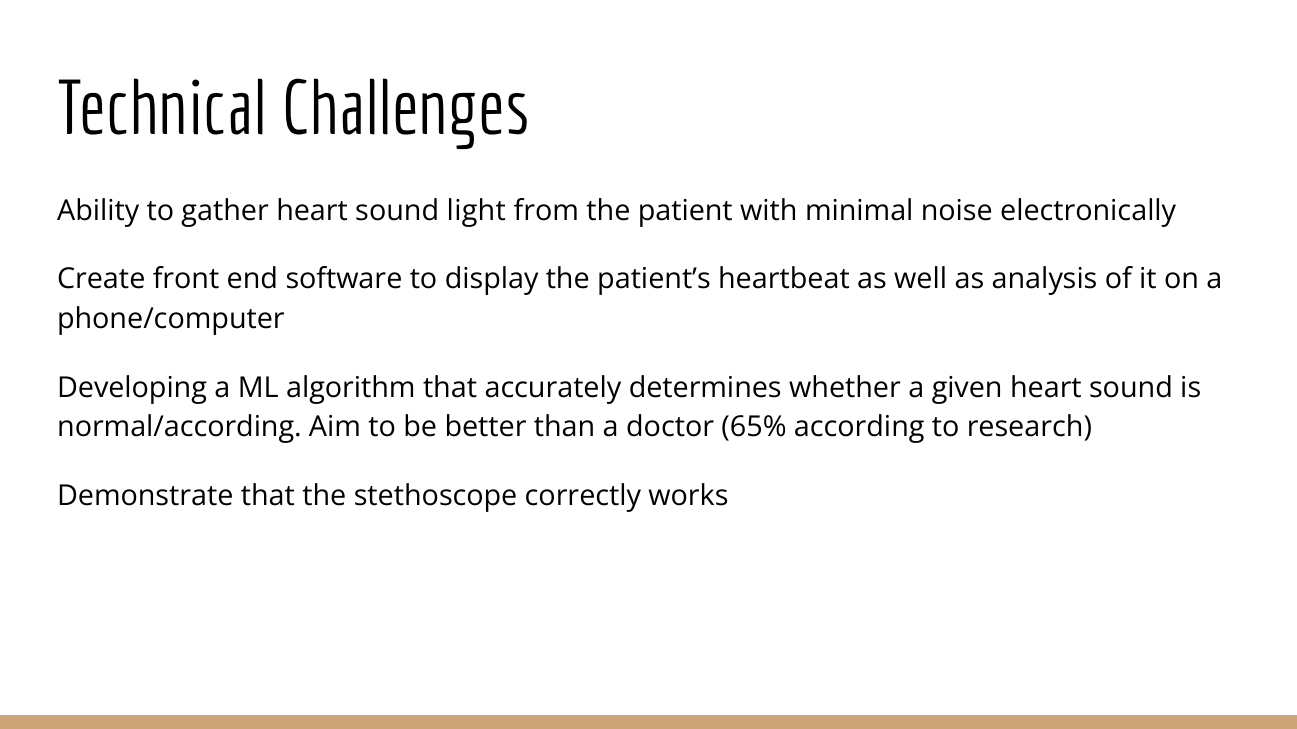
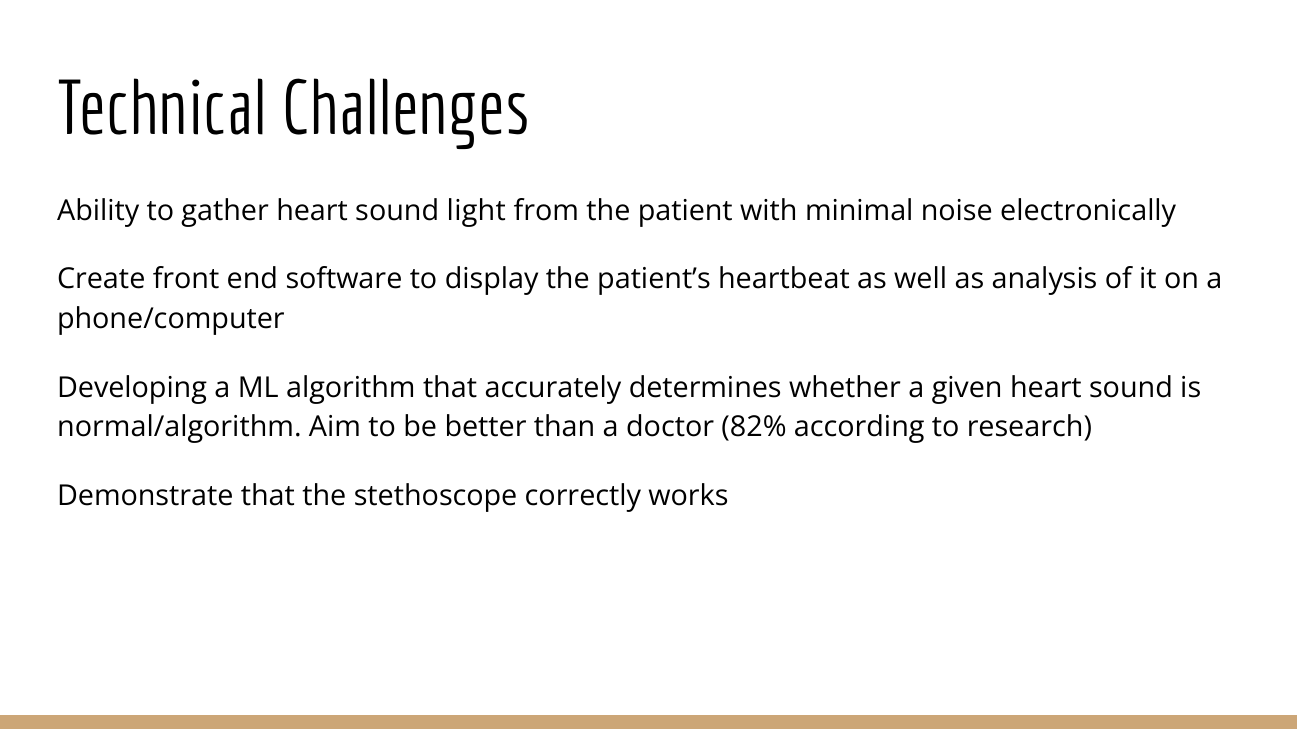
normal/according: normal/according -> normal/algorithm
65%: 65% -> 82%
